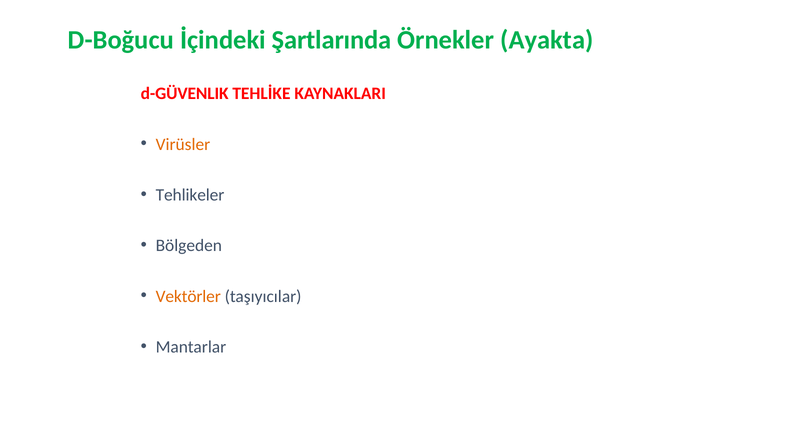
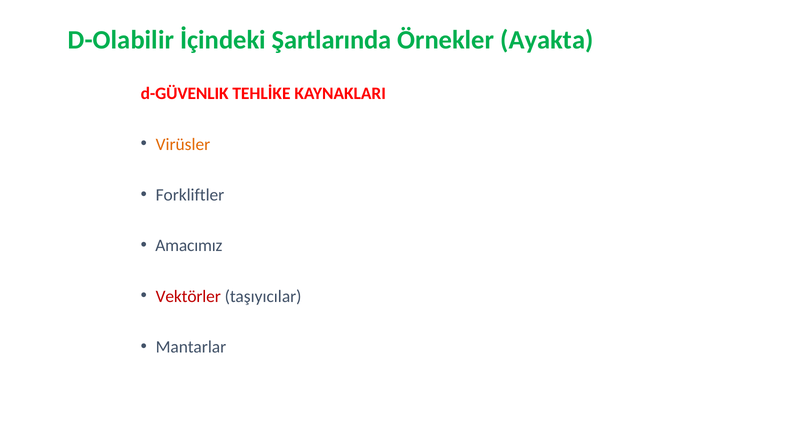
D-Boğucu: D-Boğucu -> D-Olabilir
Tehlikeler: Tehlikeler -> Forkliftler
Bölgeden: Bölgeden -> Amacımız
Vektörler colour: orange -> red
